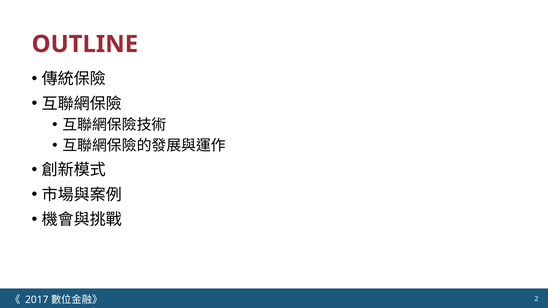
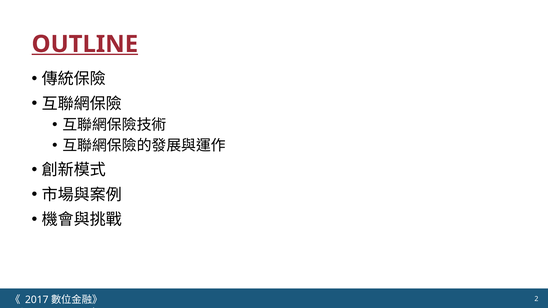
OUTLINE underline: none -> present
